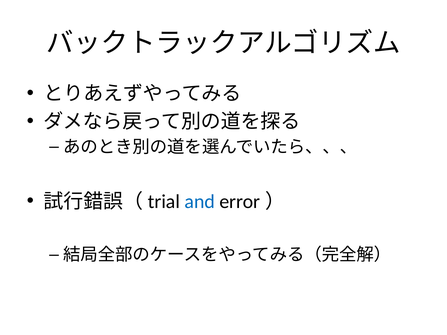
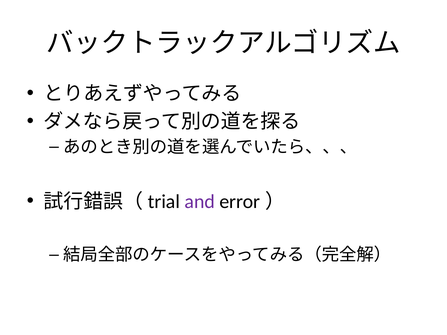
and colour: blue -> purple
